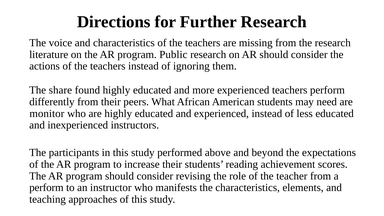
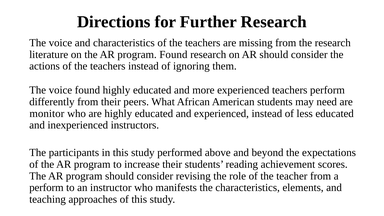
program Public: Public -> Found
share at (60, 90): share -> voice
